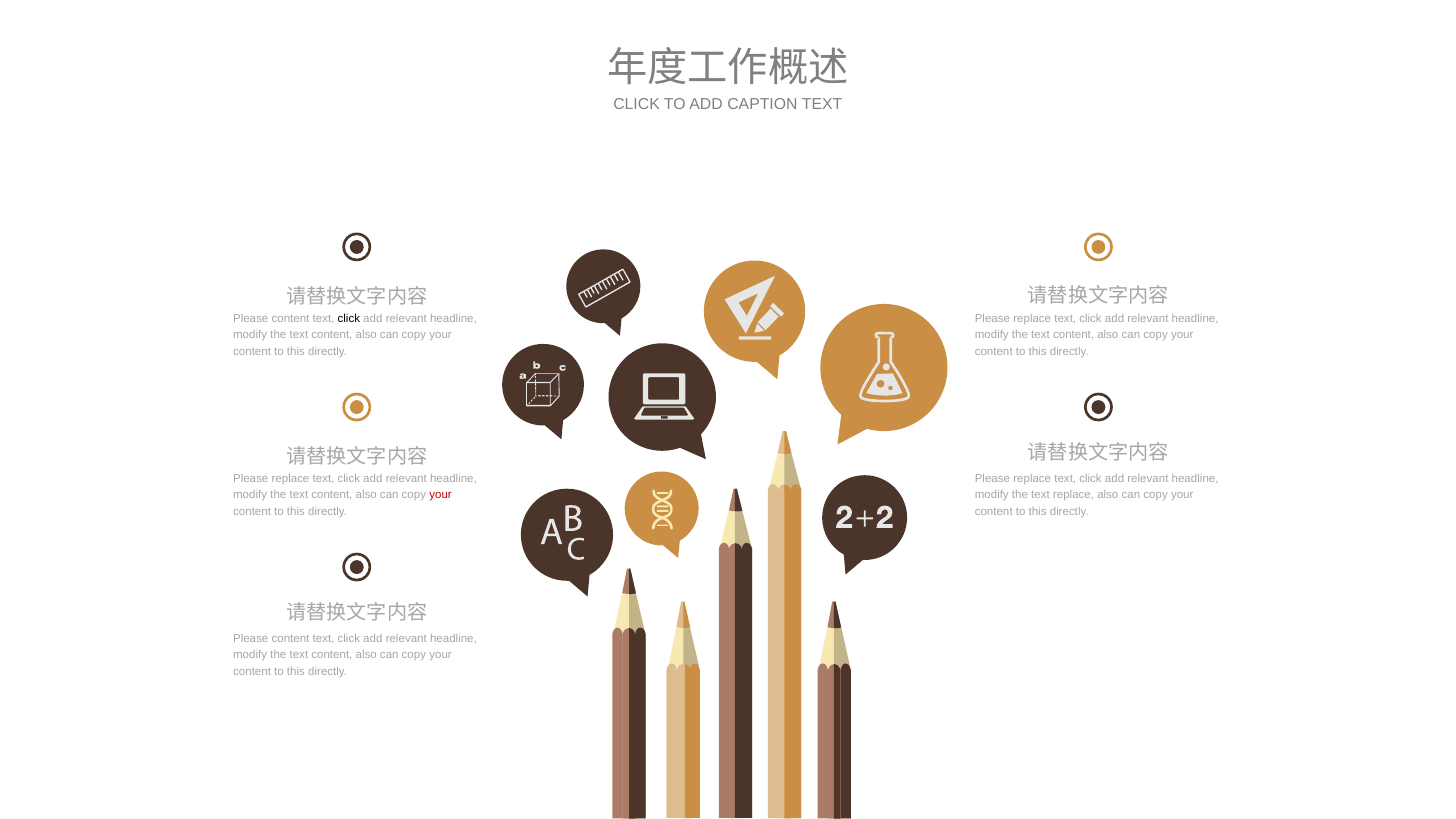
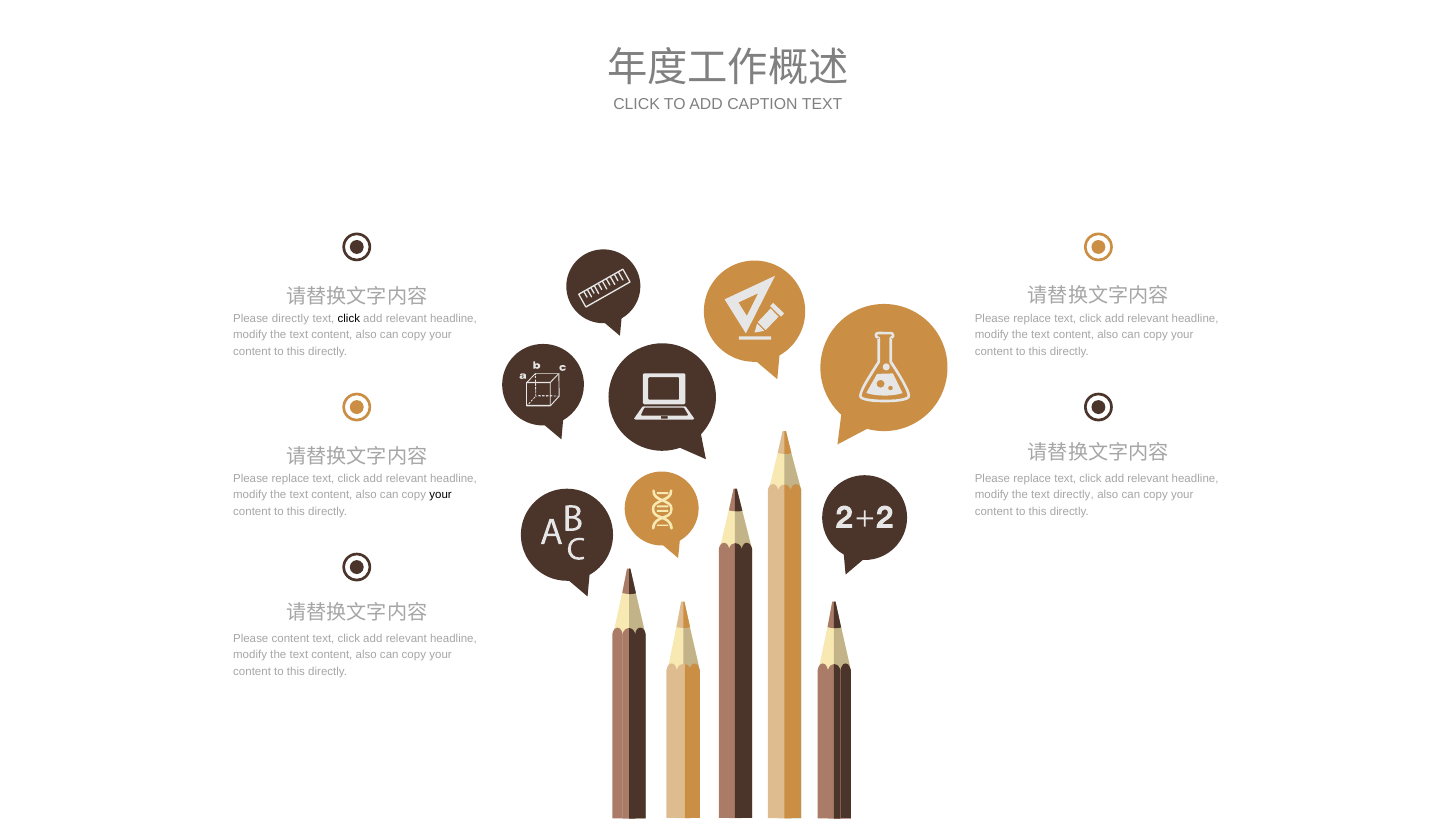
content at (290, 319): content -> directly
your at (441, 495) colour: red -> black
text replace: replace -> directly
